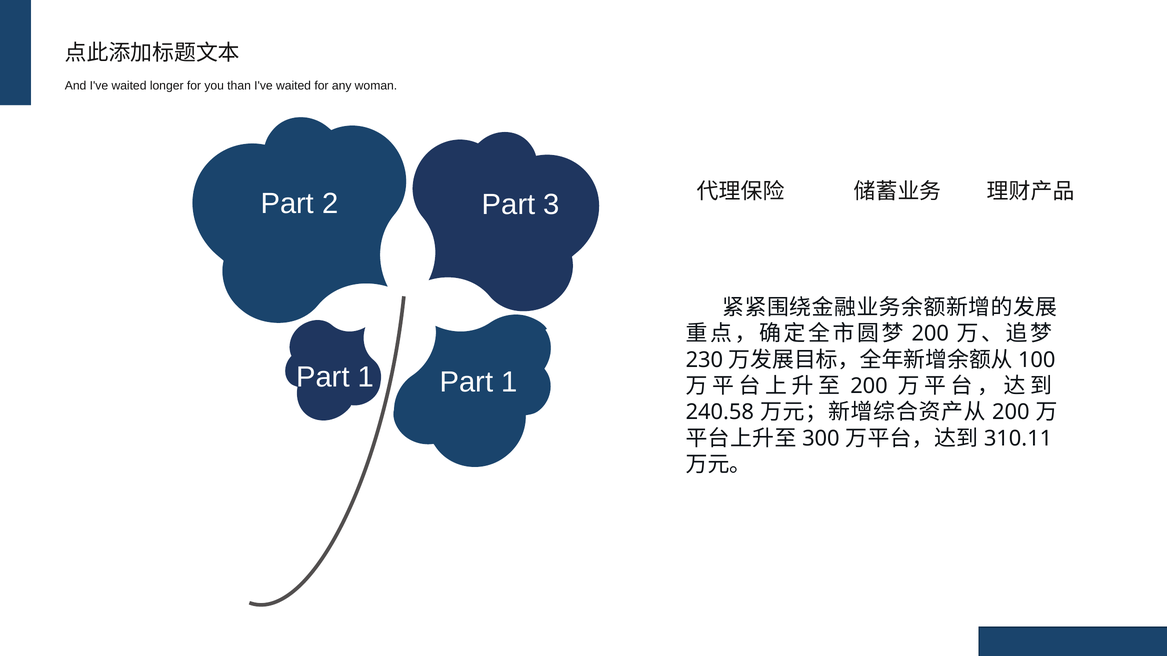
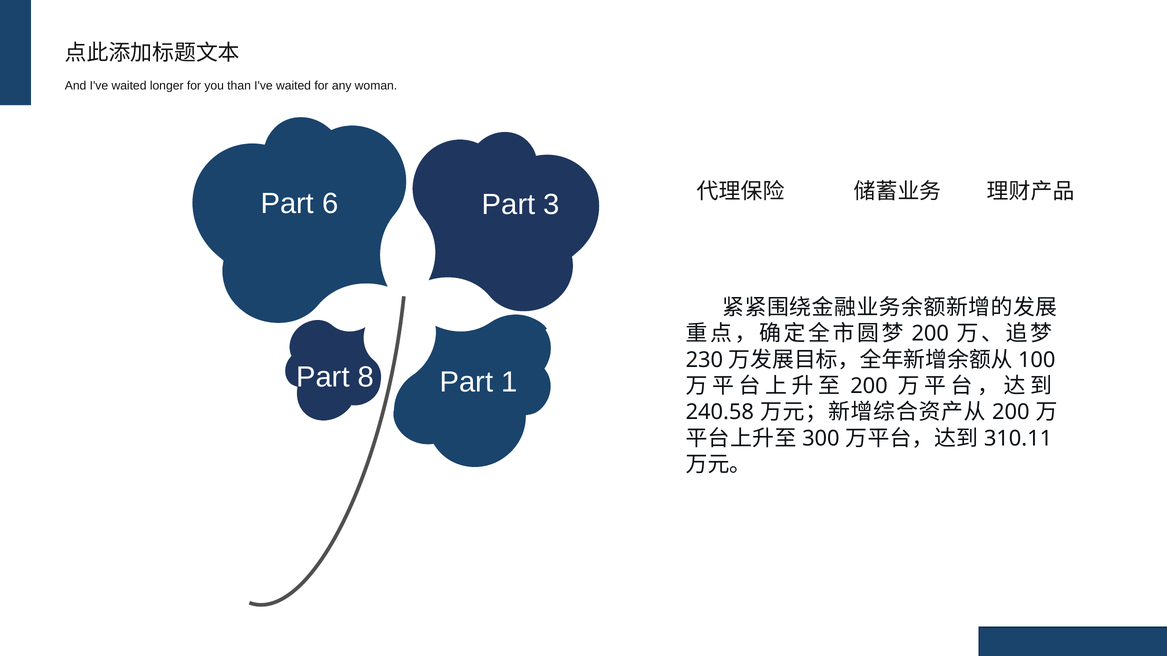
2: 2 -> 6
1 at (366, 378): 1 -> 8
